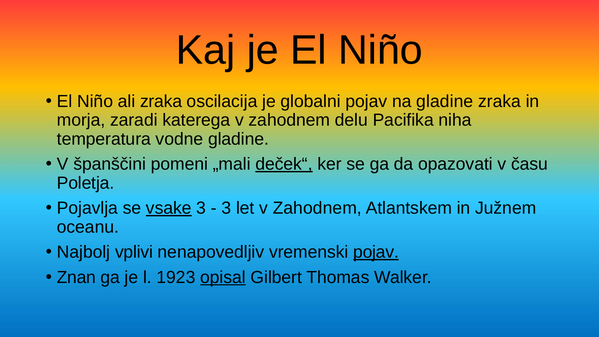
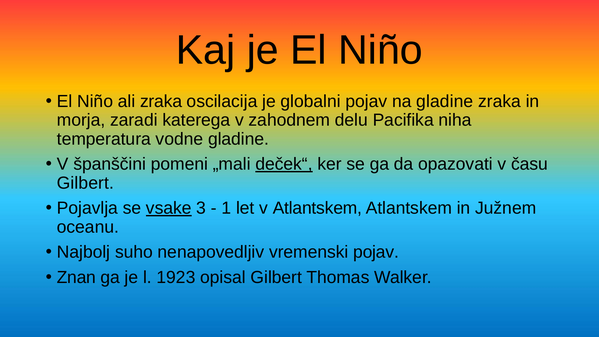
Poletja at (86, 183): Poletja -> Gilbert
3 at (226, 208): 3 -> 1
let v Zahodnem: Zahodnem -> Atlantskem
vplivi: vplivi -> suho
pojav at (376, 252) underline: present -> none
opisal underline: present -> none
